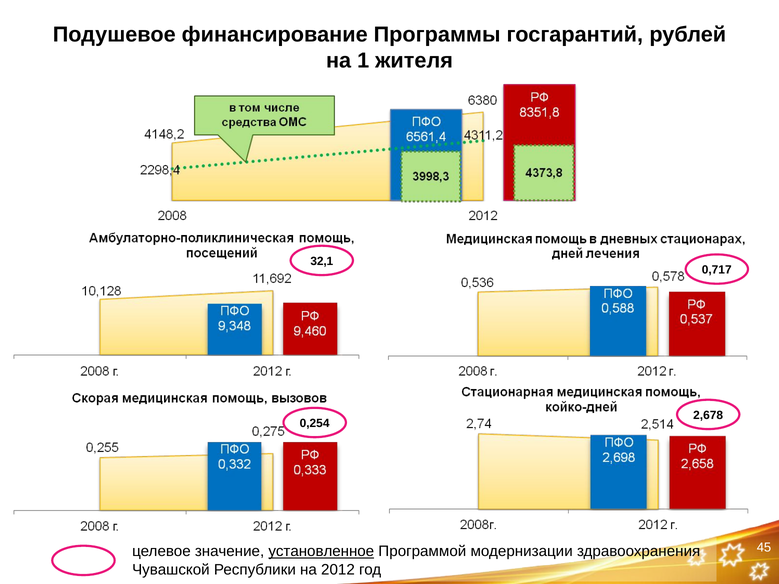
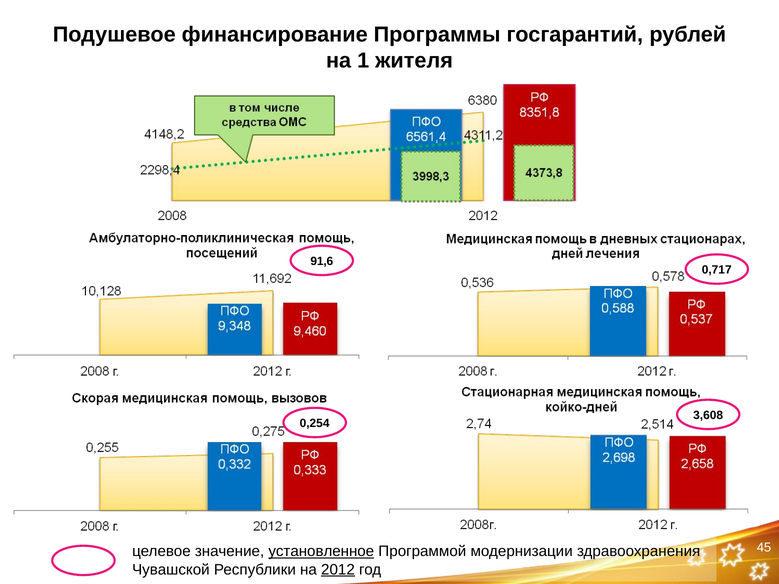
32,1: 32,1 -> 91,6
2,678: 2,678 -> 3,608
2012 underline: none -> present
